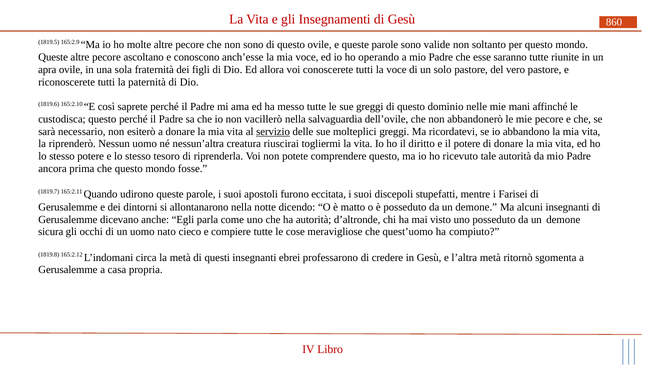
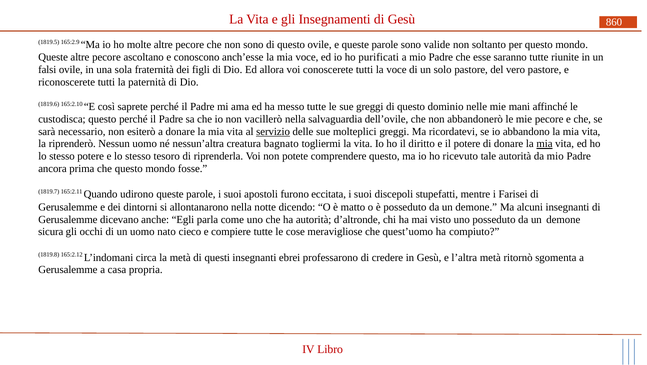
operando: operando -> purificati
apra: apra -> falsi
riuscirai: riuscirai -> bagnato
mia at (545, 144) underline: none -> present
